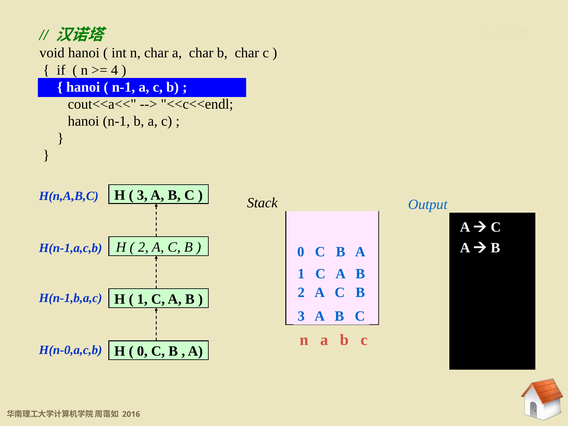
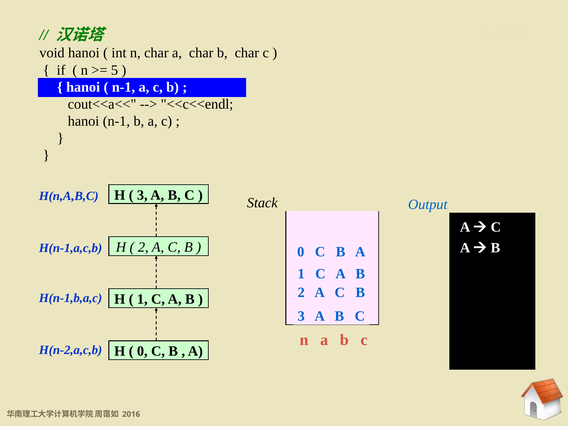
4: 4 -> 5
H(n-0,a,c,b: H(n-0,a,c,b -> H(n-2,a,c,b
